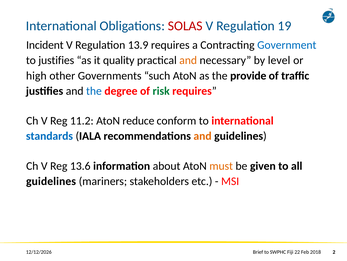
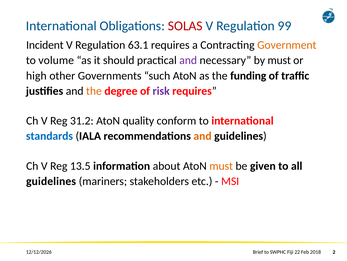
19: 19 -> 99
13.9: 13.9 -> 63.1
Government colour: blue -> orange
to justifies: justifies -> volume
quality: quality -> should
and at (188, 60) colour: orange -> purple
by level: level -> must
provide: provide -> funding
the at (94, 91) colour: blue -> orange
risk colour: green -> purple
11.2: 11.2 -> 31.2
reduce: reduce -> quality
13.6: 13.6 -> 13.5
